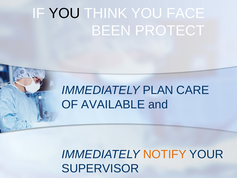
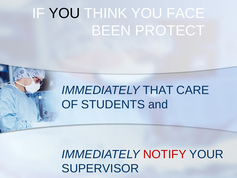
PLAN: PLAN -> THAT
AVAILABLE: AVAILABLE -> STUDENTS
NOTIFY colour: orange -> red
